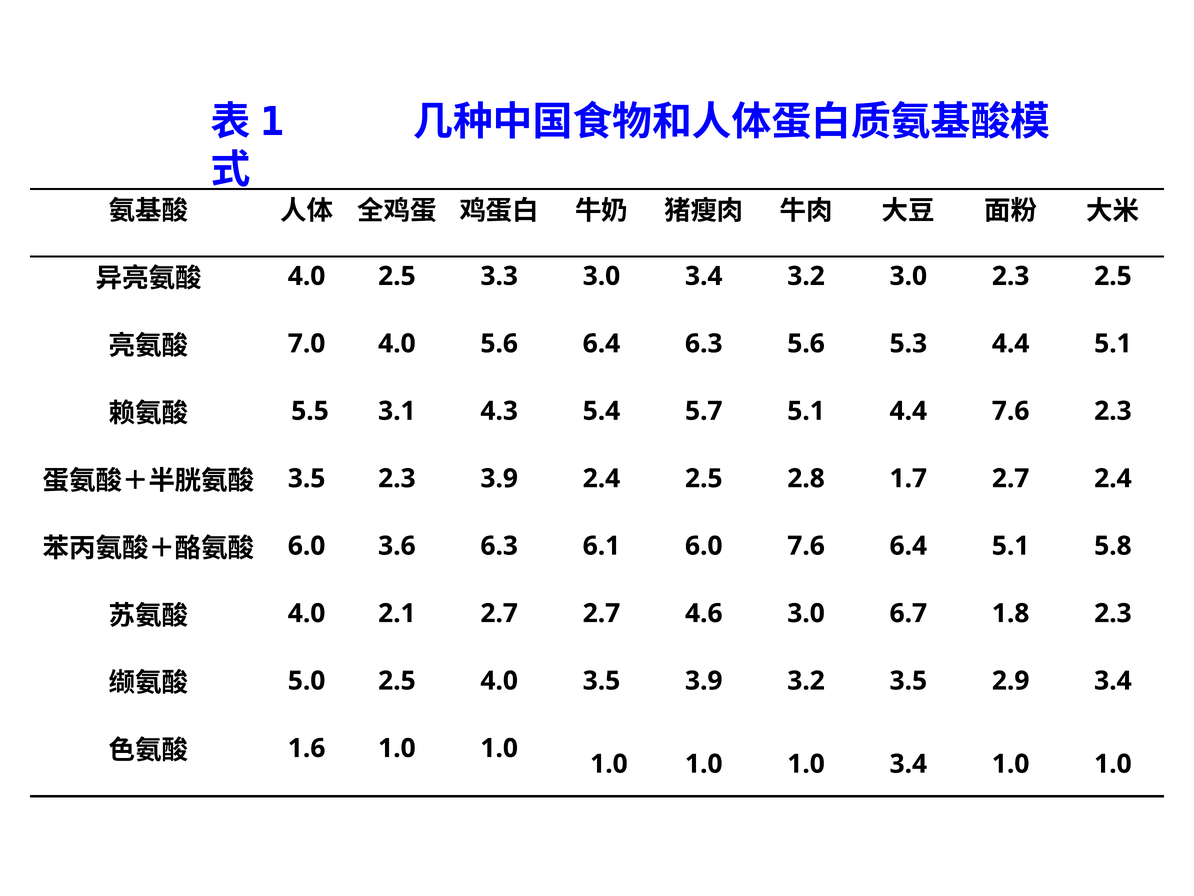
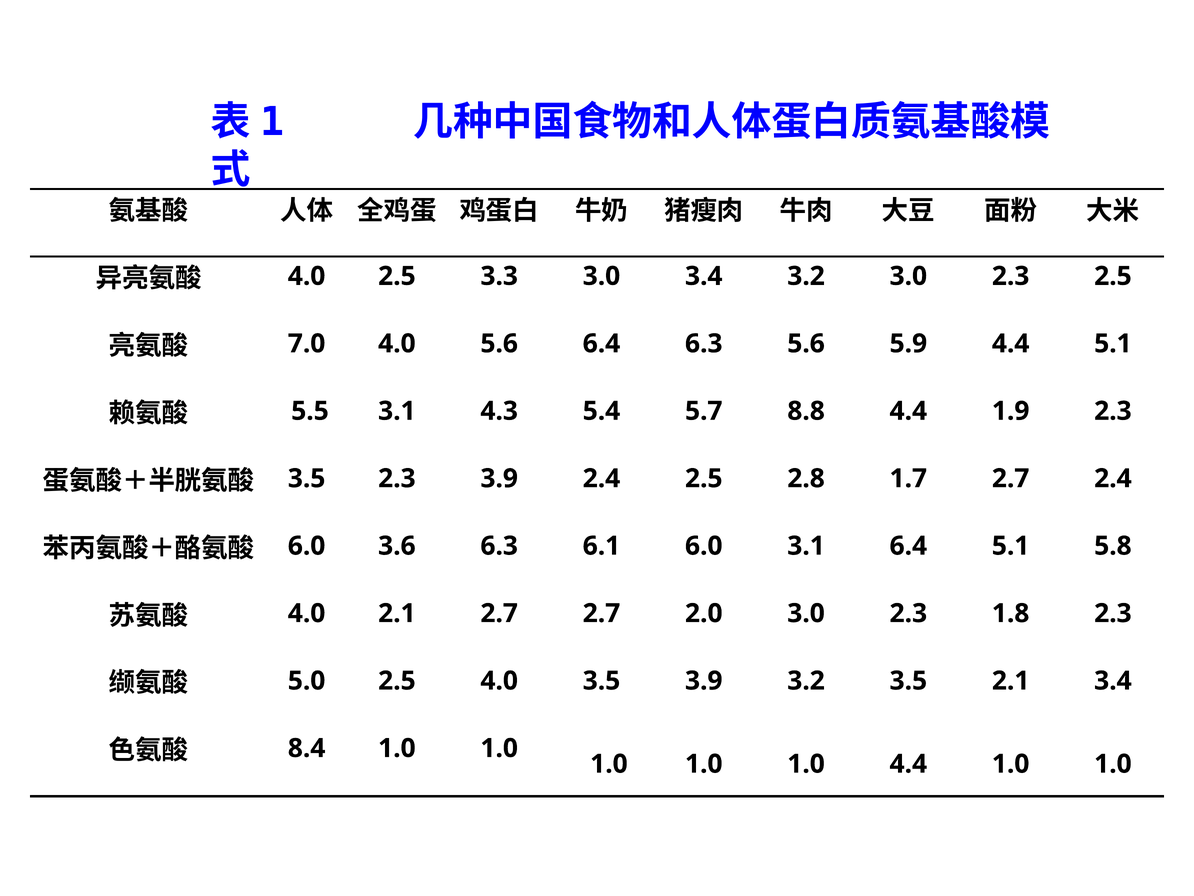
5.3: 5.3 -> 5.9
5.7 5.1: 5.1 -> 8.8
4.4 7.6: 7.6 -> 1.9
6.0 7.6: 7.6 -> 3.1
4.6: 4.6 -> 2.0
6.7 at (908, 613): 6.7 -> 2.3
3.5 2.9: 2.9 -> 2.1
1.6: 1.6 -> 8.4
1.0 3.4: 3.4 -> 4.4
